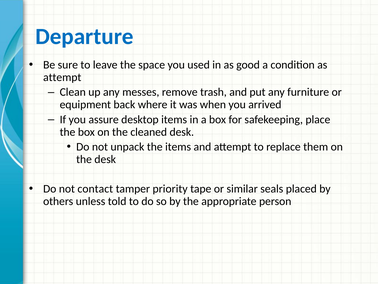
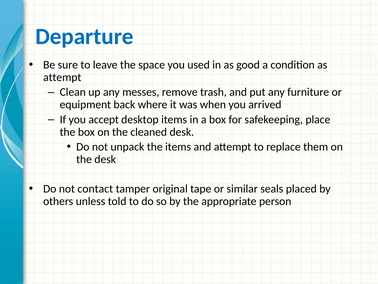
assure: assure -> accept
priority: priority -> original
